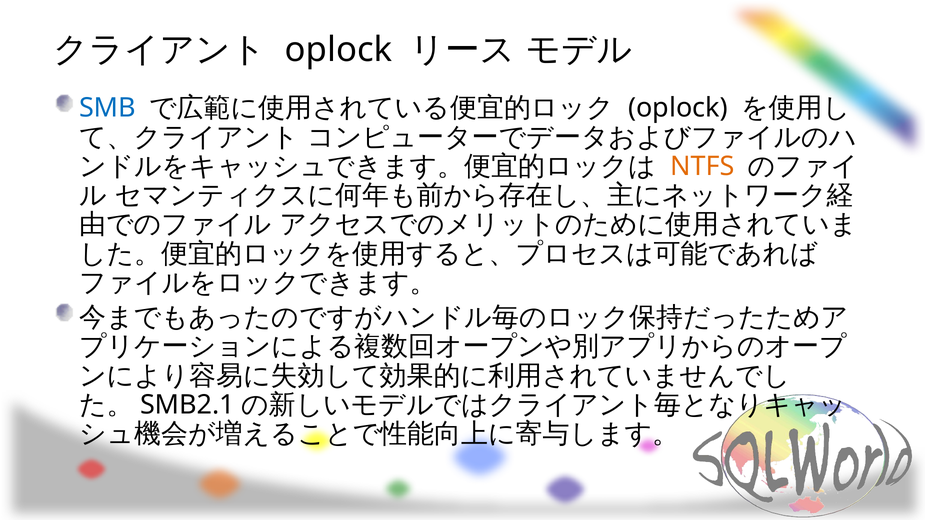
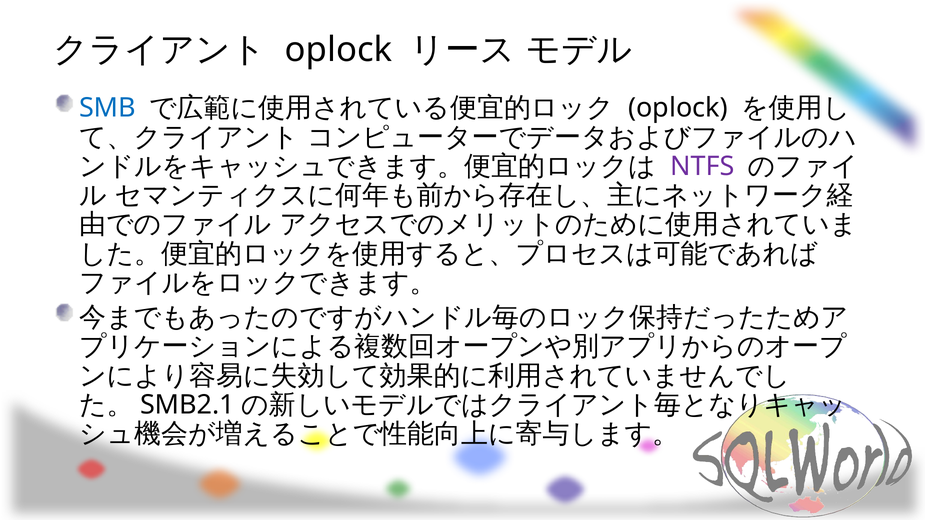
NTFS colour: orange -> purple
